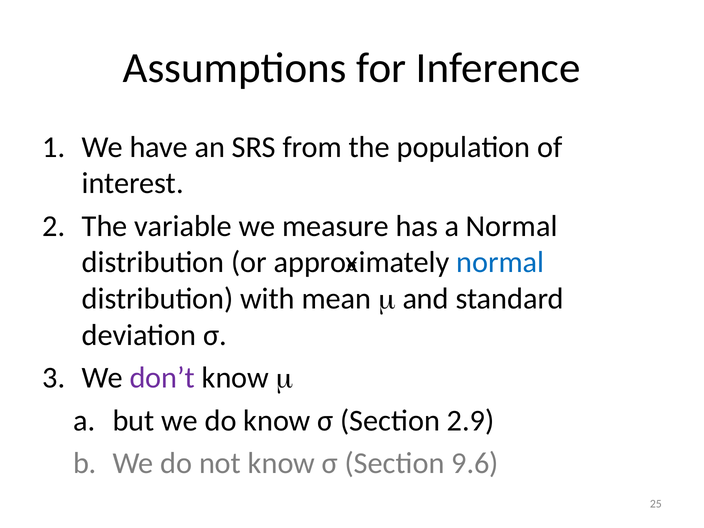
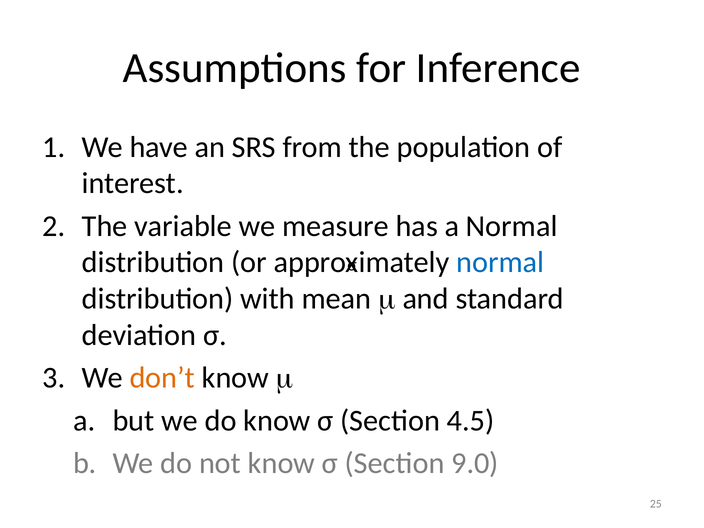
don’t colour: purple -> orange
2.9: 2.9 -> 4.5
9.6: 9.6 -> 9.0
